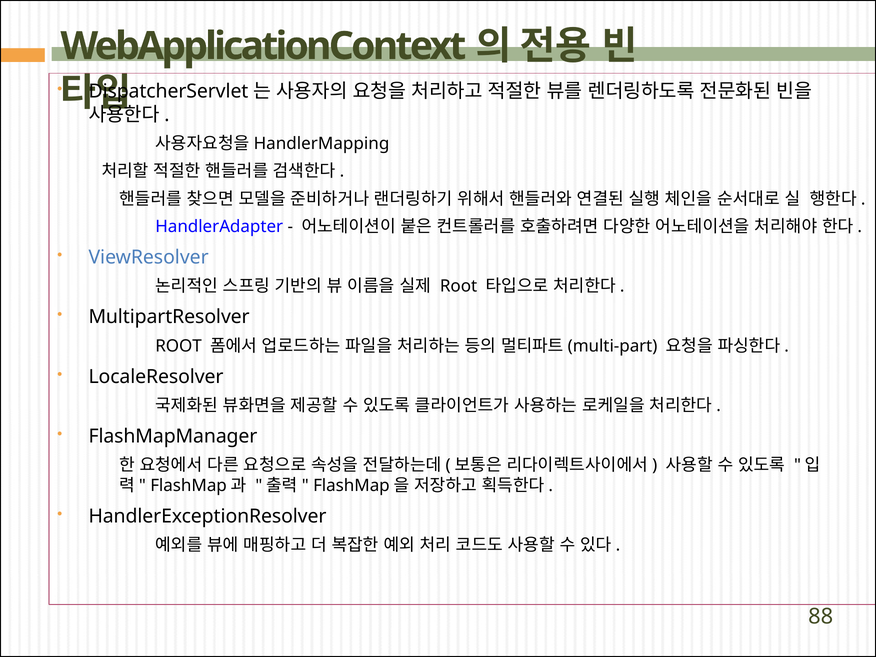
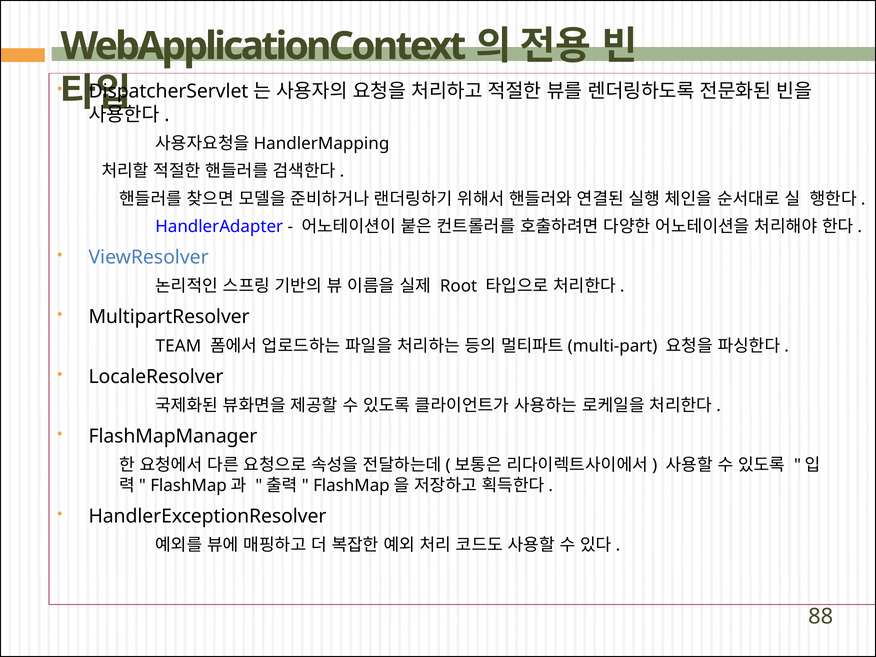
ROOT at (179, 346): ROOT -> TEAM
